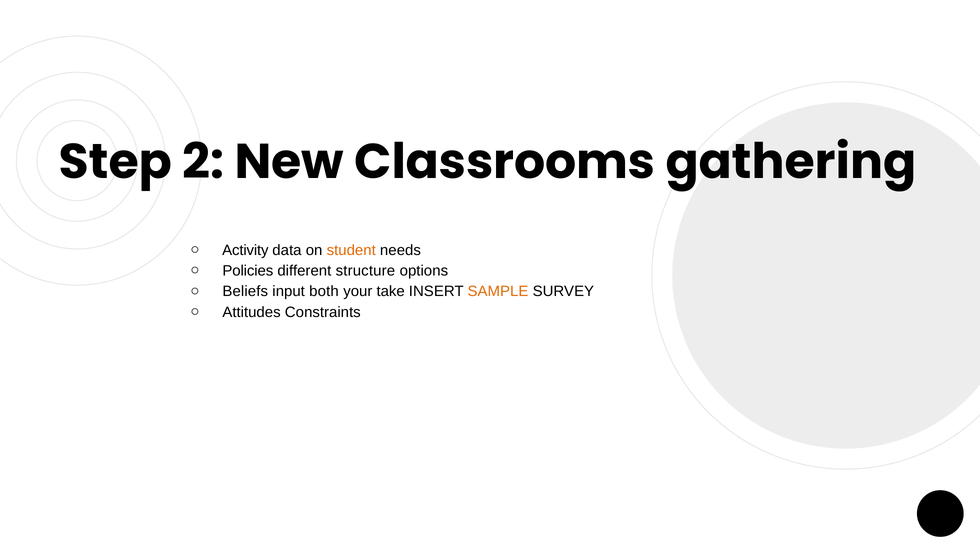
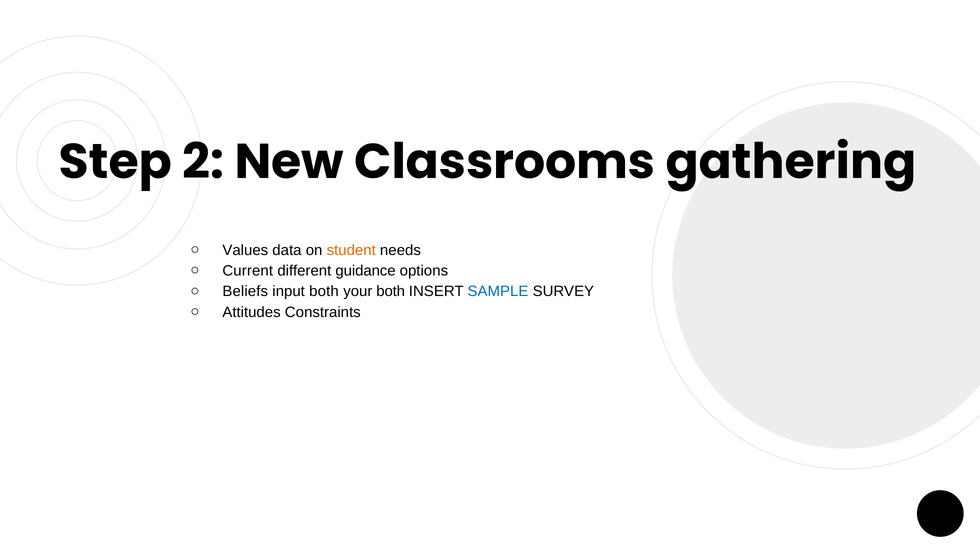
Activity: Activity -> Values
Policies: Policies -> Current
structure: structure -> guidance
your take: take -> both
SAMPLE colour: orange -> blue
